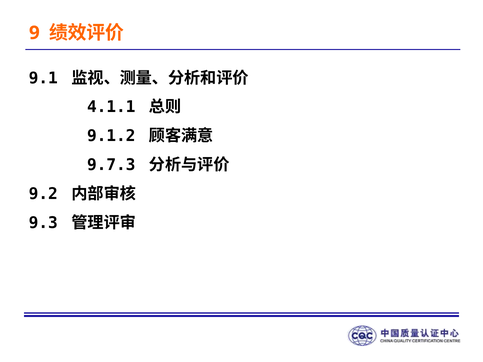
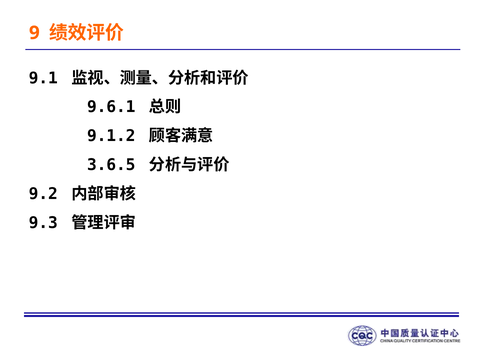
4.1.1: 4.1.1 -> 9.6.1
9.7.3: 9.7.3 -> 3.6.5
